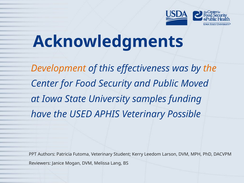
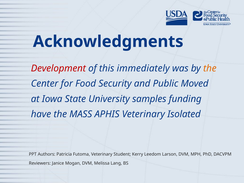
Development colour: orange -> red
effectiveness: effectiveness -> immediately
USED: USED -> MASS
Possible: Possible -> Isolated
